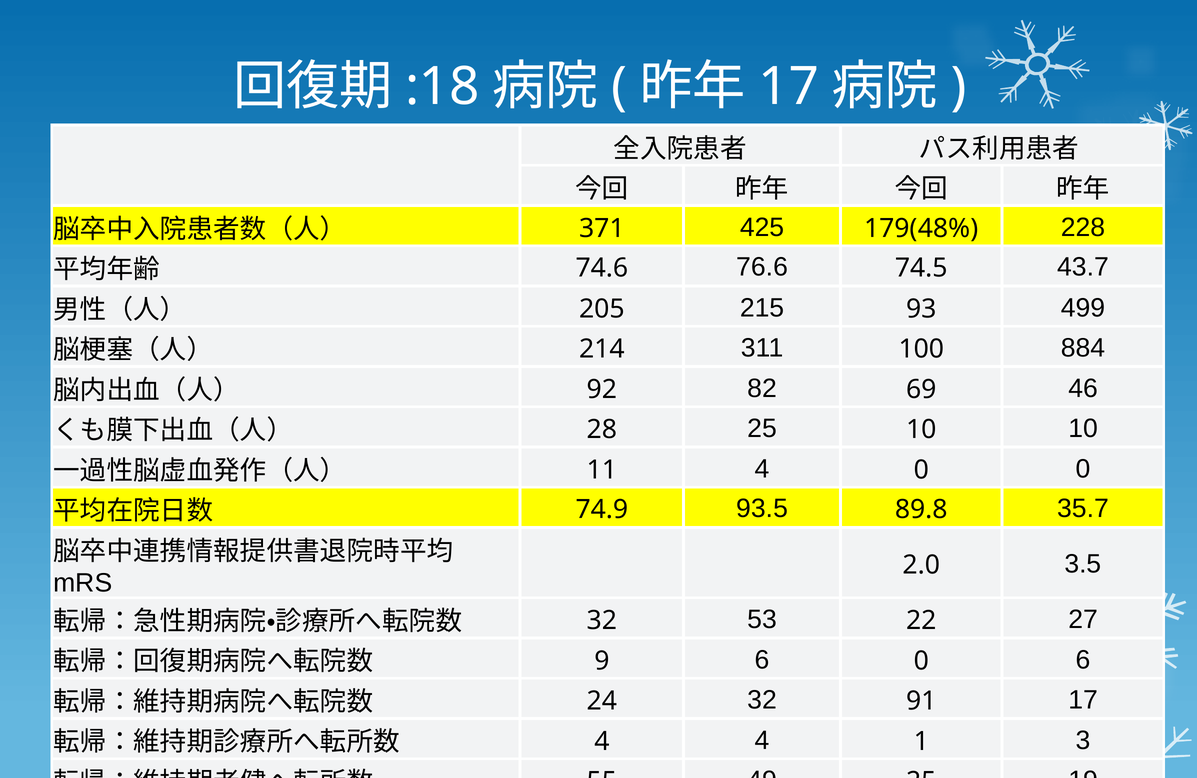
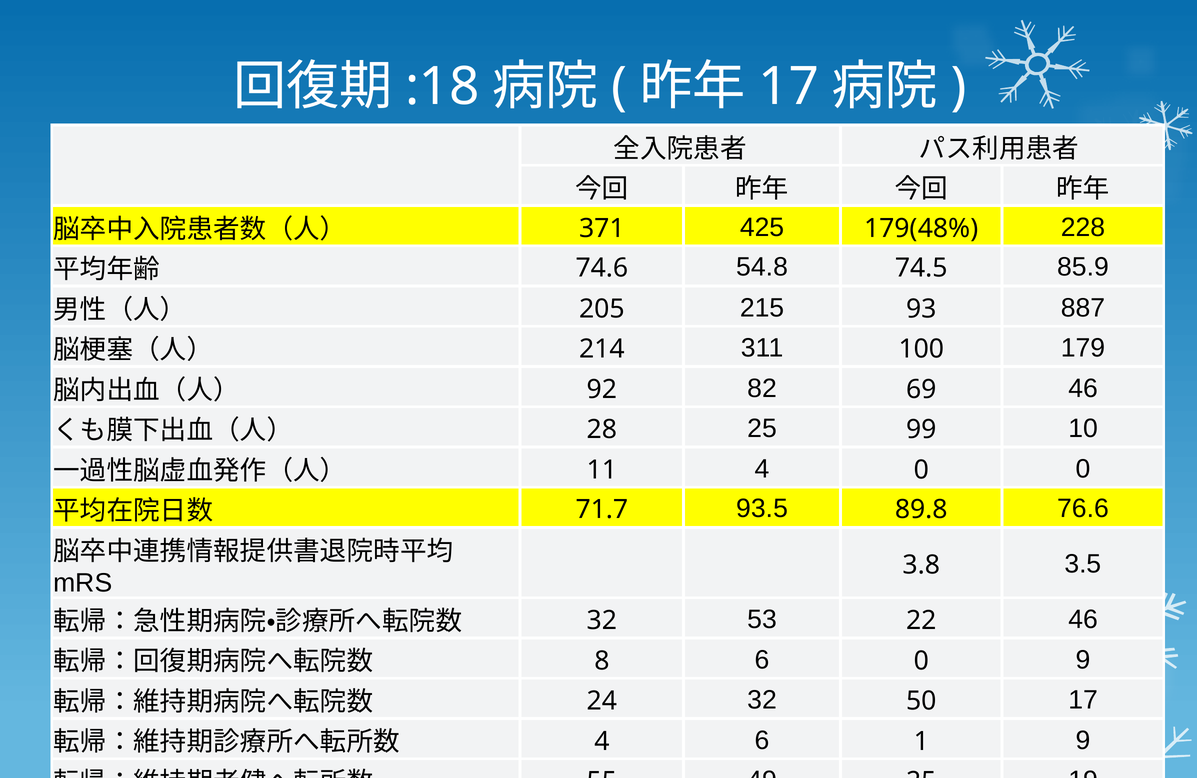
76.6: 76.6 -> 54.8
43.7: 43.7 -> 85.9
499: 499 -> 887
884: 884 -> 179
25 10: 10 -> 99
74.9: 74.9 -> 71.7
35.7: 35.7 -> 76.6
2.0: 2.0 -> 3.8
22 27: 27 -> 46
9: 9 -> 8
0 6: 6 -> 9
91: 91 -> 50
4 4: 4 -> 6
1 3: 3 -> 9
